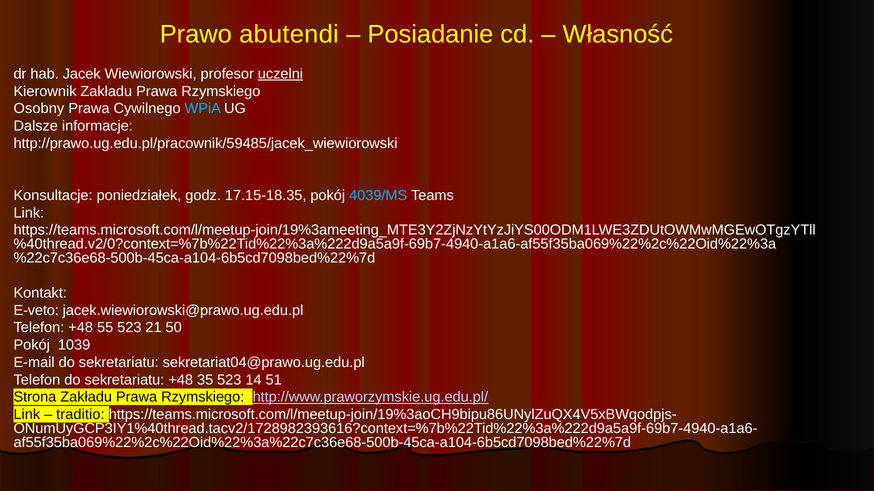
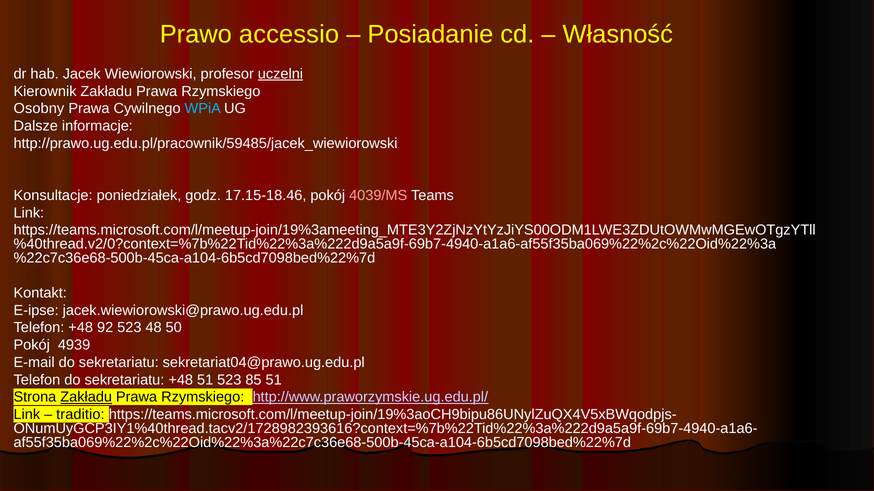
abutendi: abutendi -> accessio
17.15-18.35: 17.15-18.35 -> 17.15-18.46
4039/MS colour: light blue -> pink
E-veto: E-veto -> E-ipse
55: 55 -> 92
21: 21 -> 48
1039: 1039 -> 4939
+48 35: 35 -> 51
14: 14 -> 85
Zakładu at (86, 398) underline: none -> present
